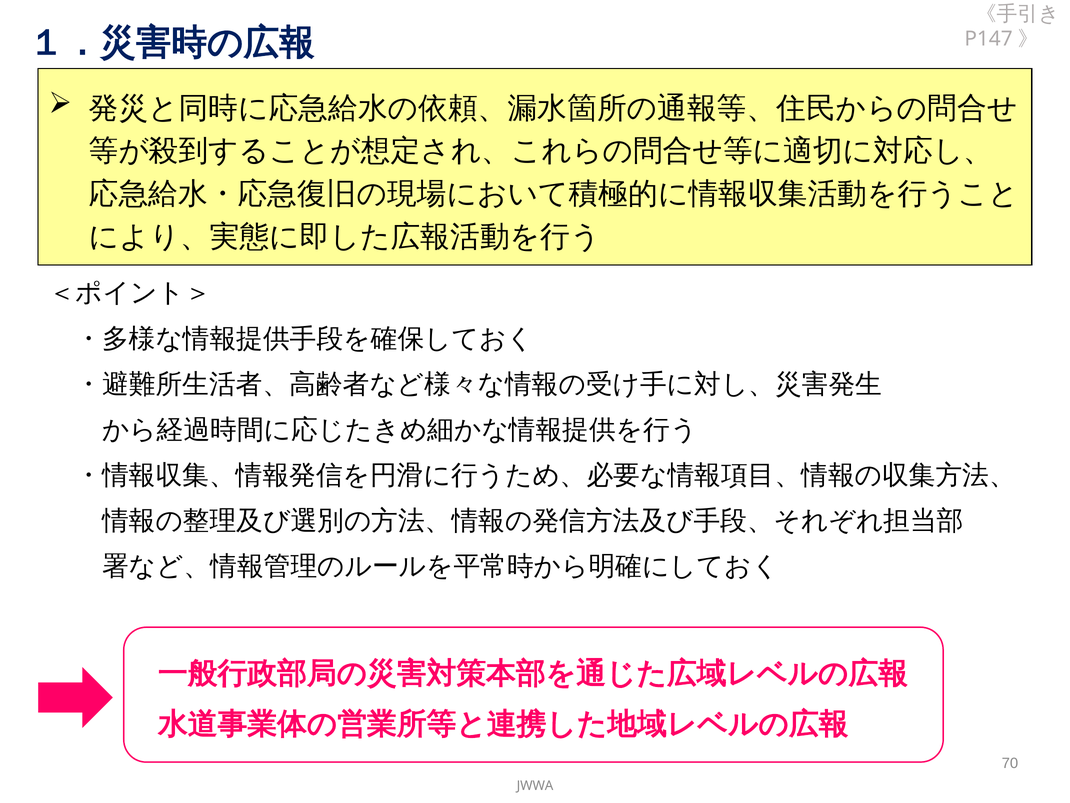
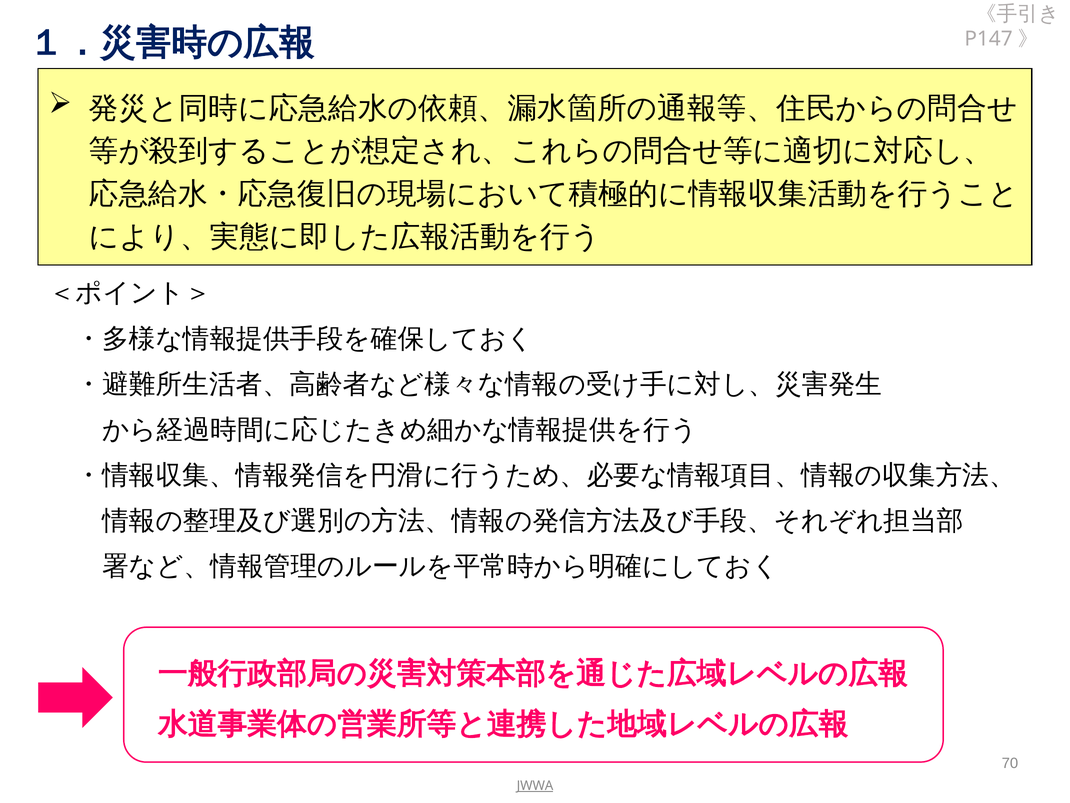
JWWA underline: none -> present
